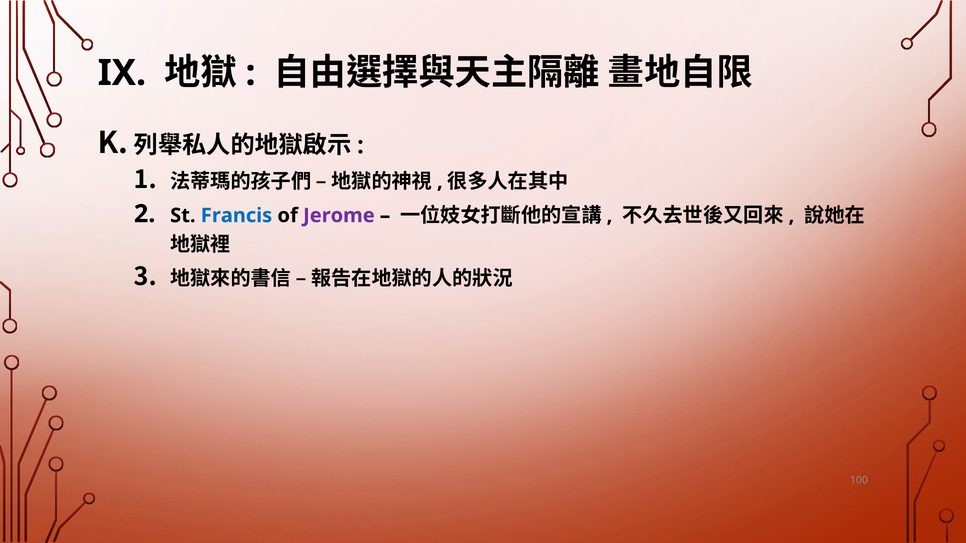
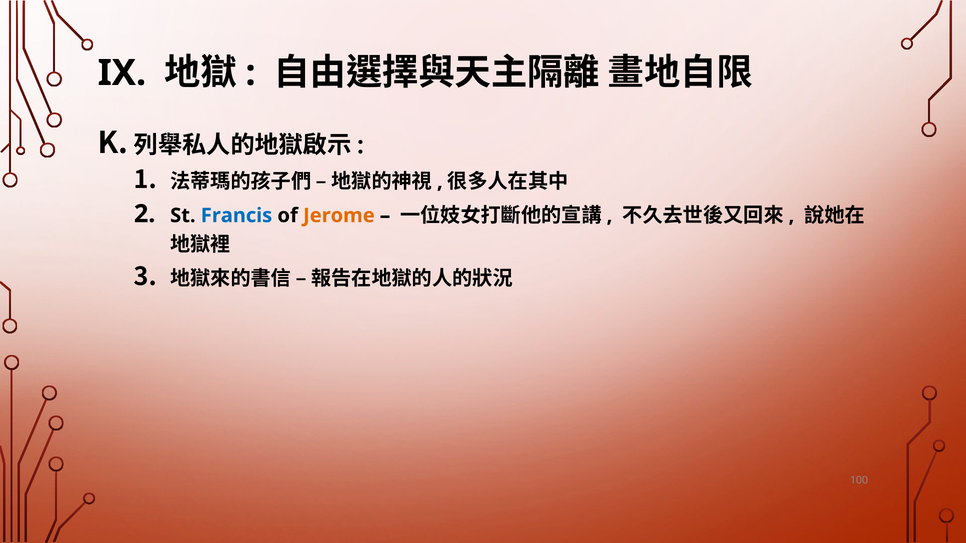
Jerome colour: purple -> orange
